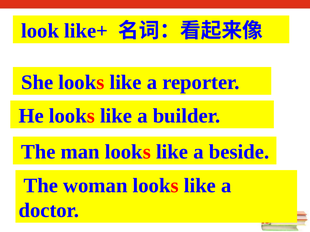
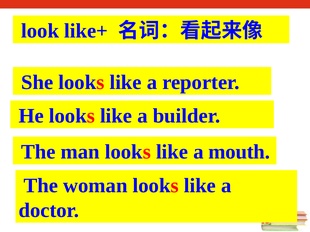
beside: beside -> mouth
